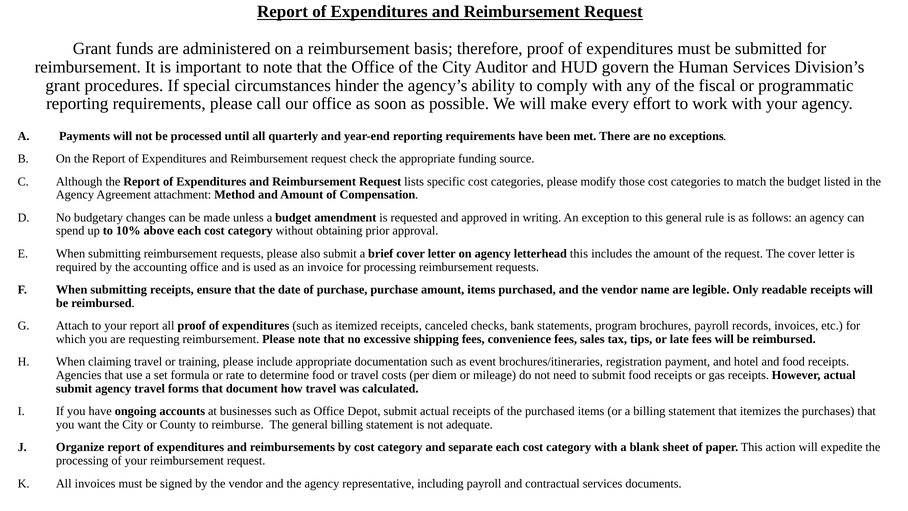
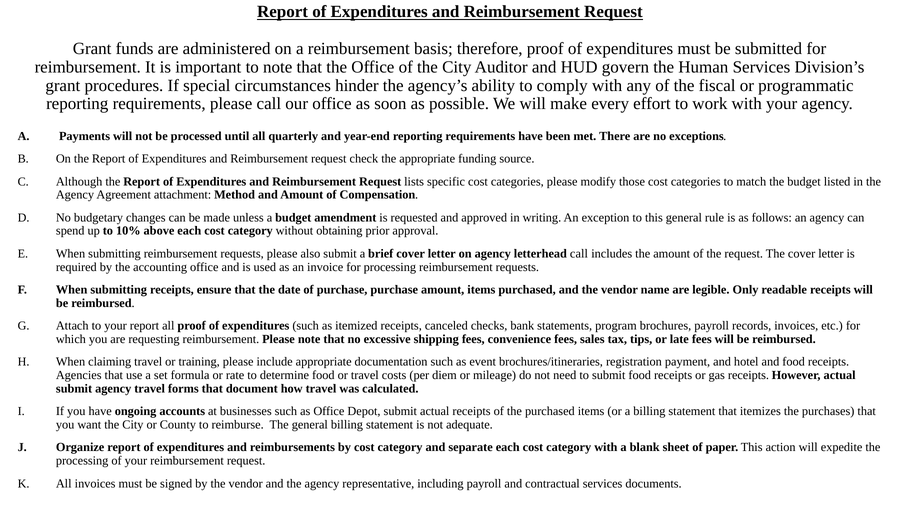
letterhead this: this -> call
